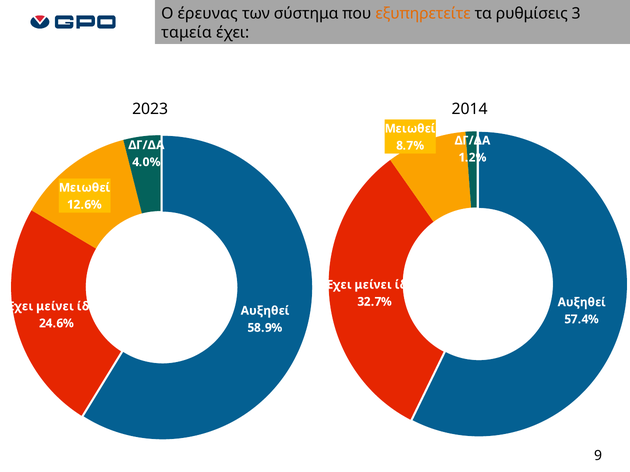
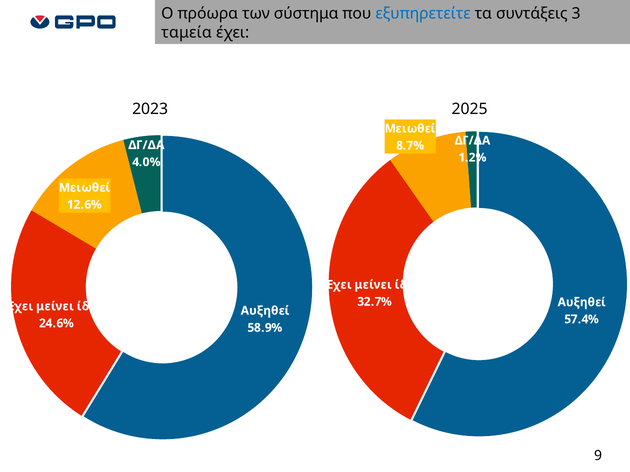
έρευνας: έρευνας -> πρόωρα
εξυπηρετείτε colour: orange -> blue
ρυθμίσεις: ρυθμίσεις -> συντάξεις
2014: 2014 -> 2025
